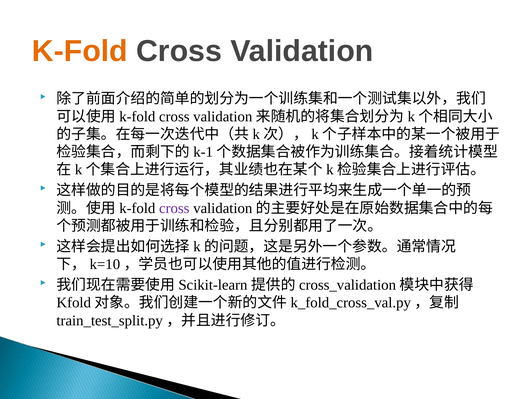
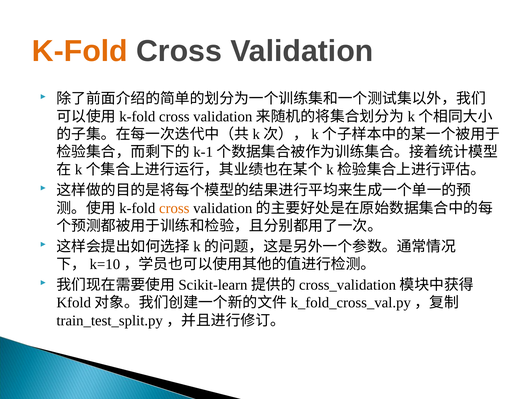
cross at (174, 208) colour: purple -> orange
